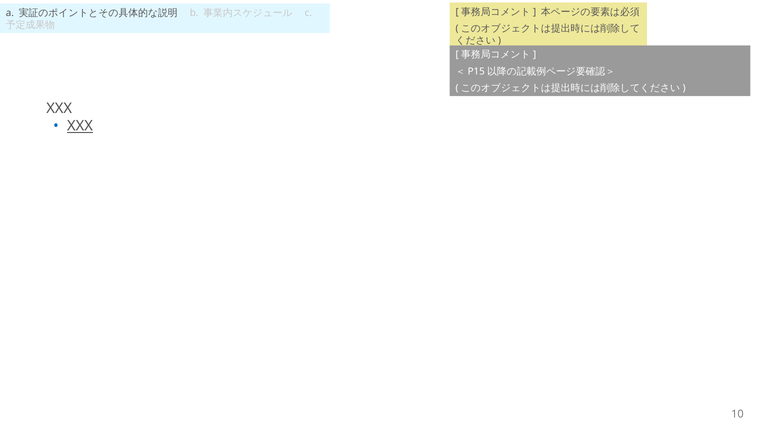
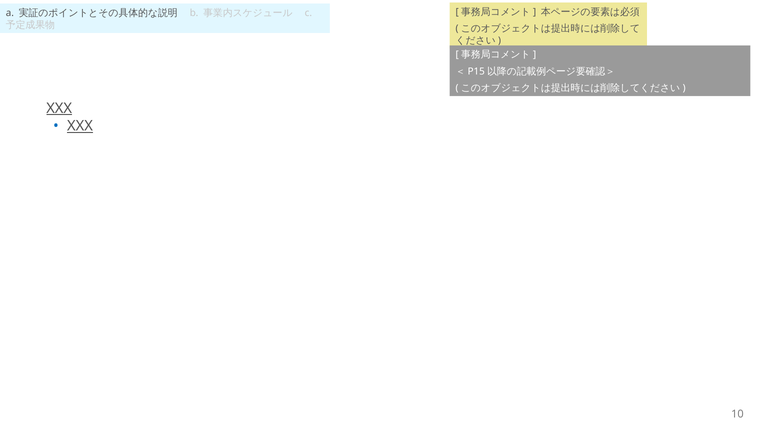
XXX at (59, 108) underline: none -> present
